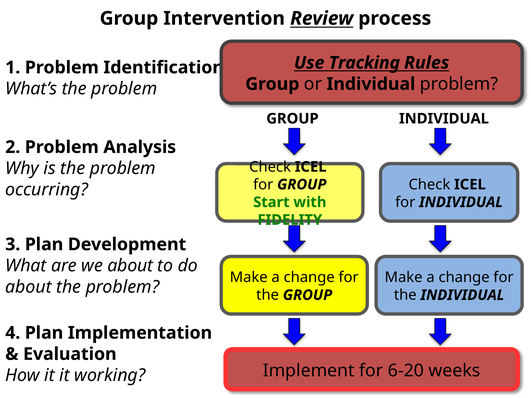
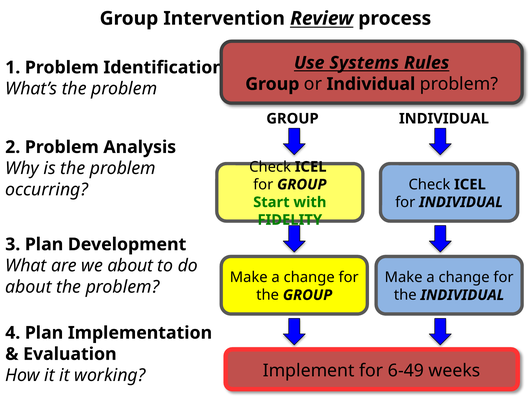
Tracking: Tracking -> Systems
6-20: 6-20 -> 6-49
